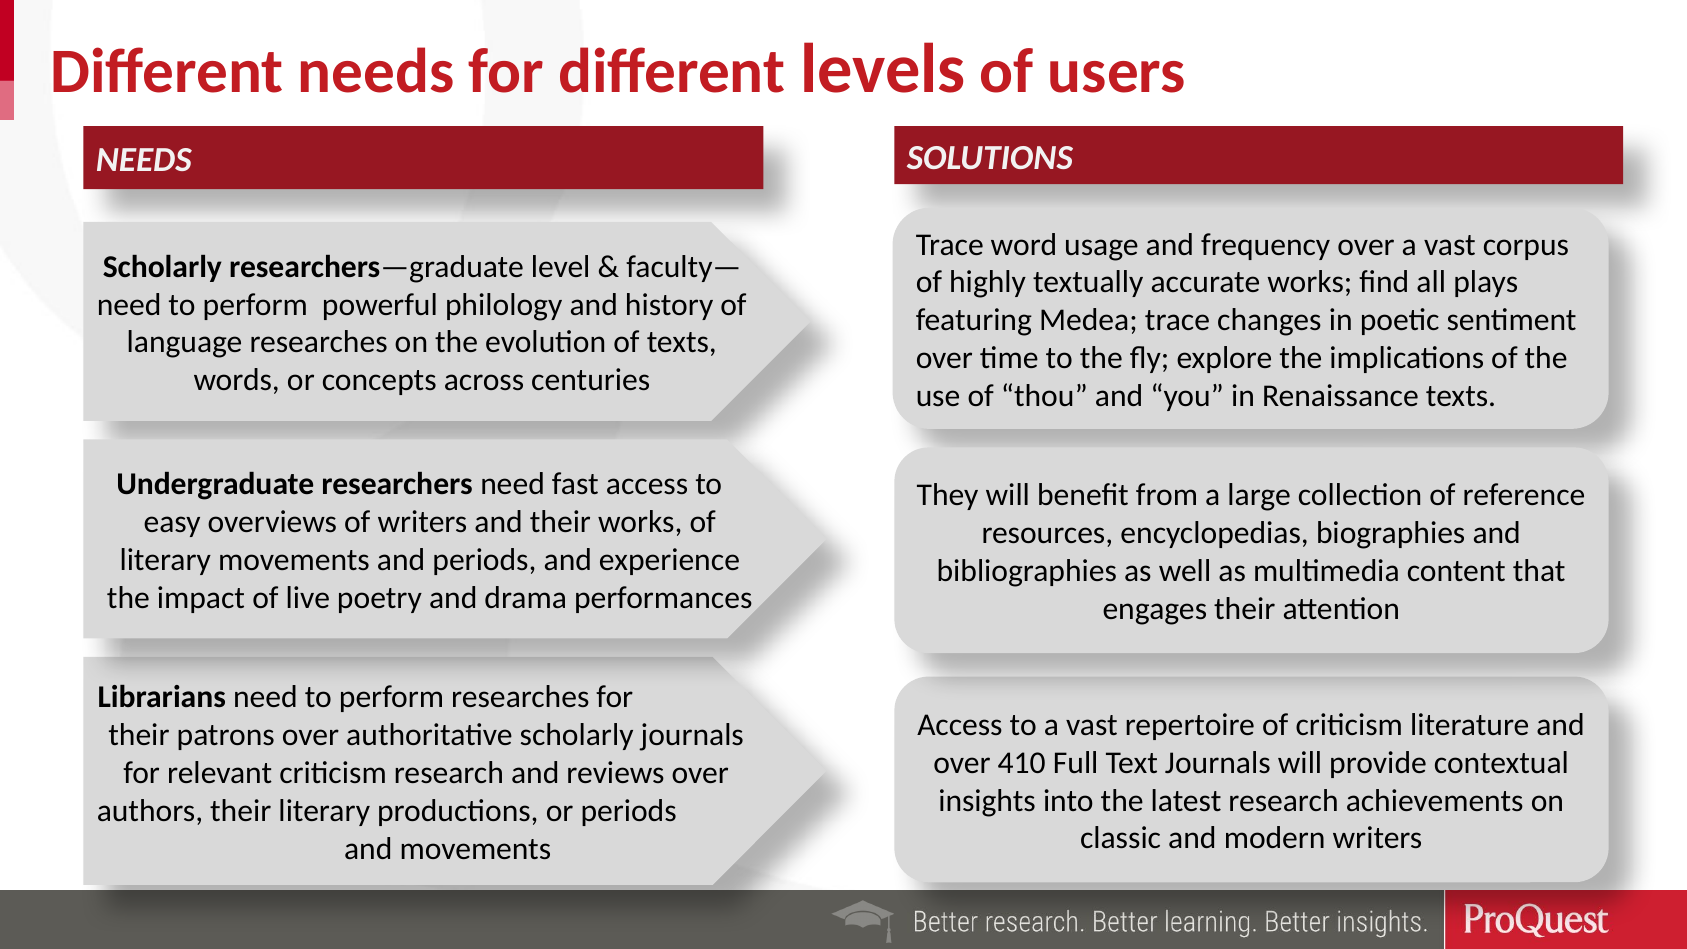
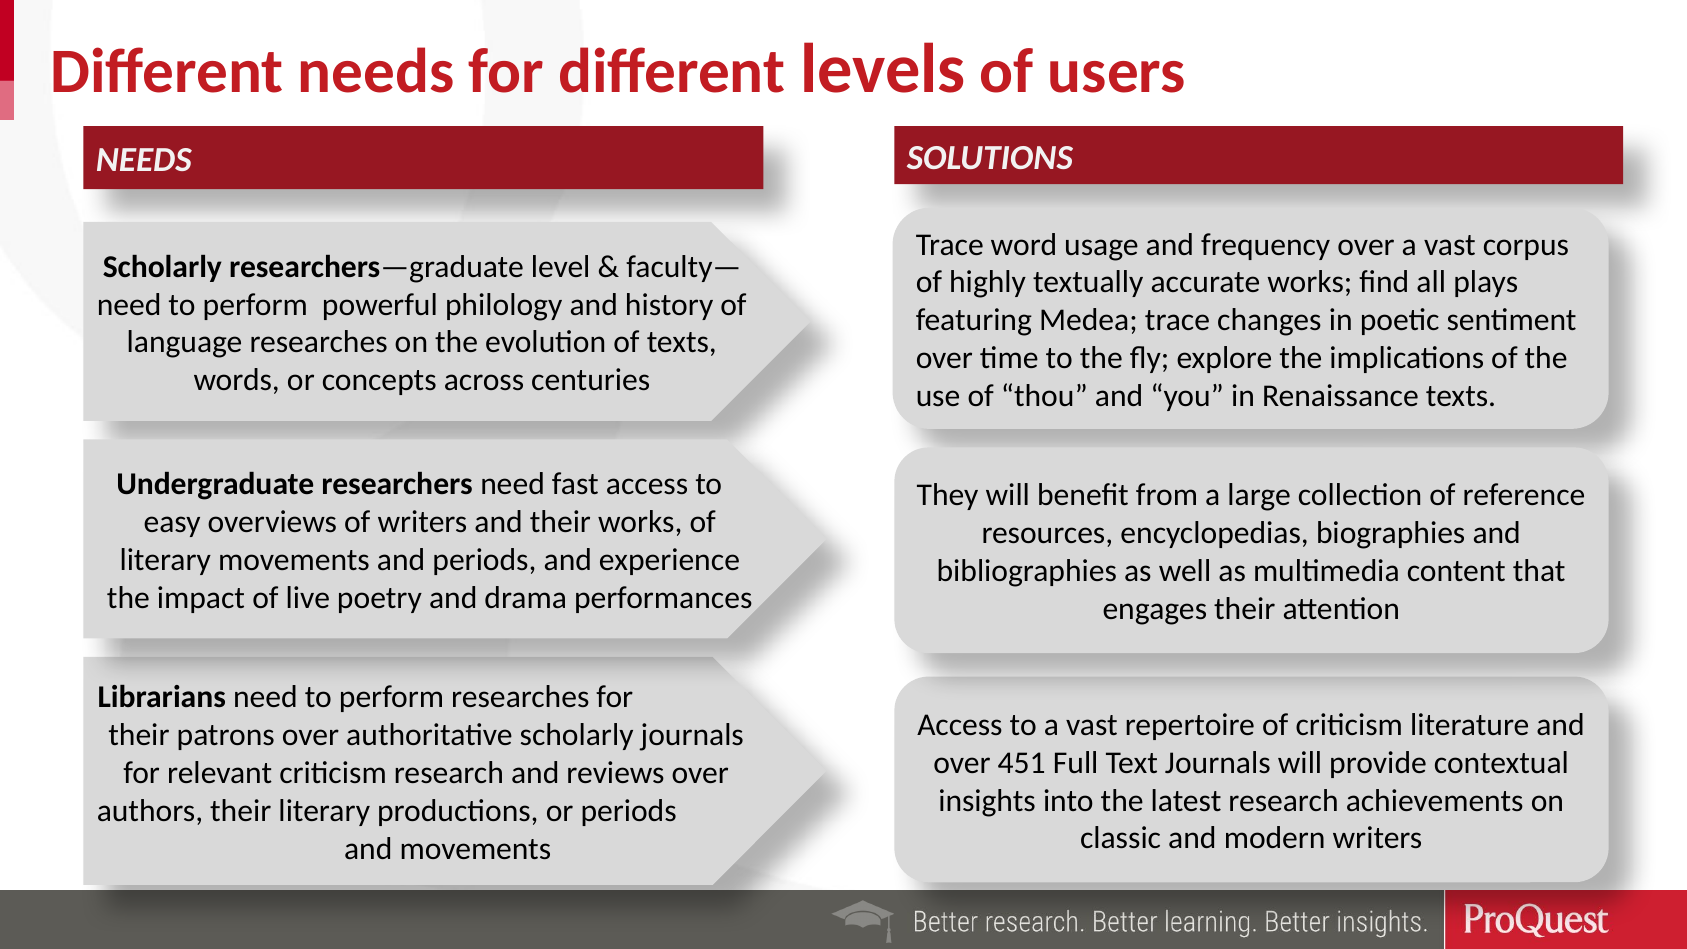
410: 410 -> 451
